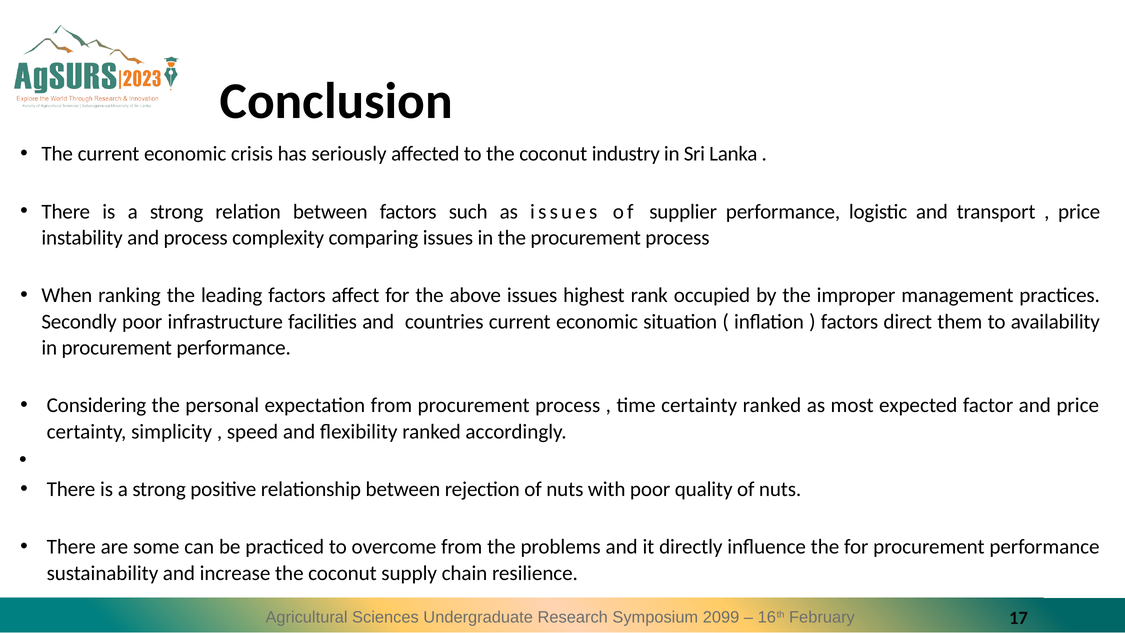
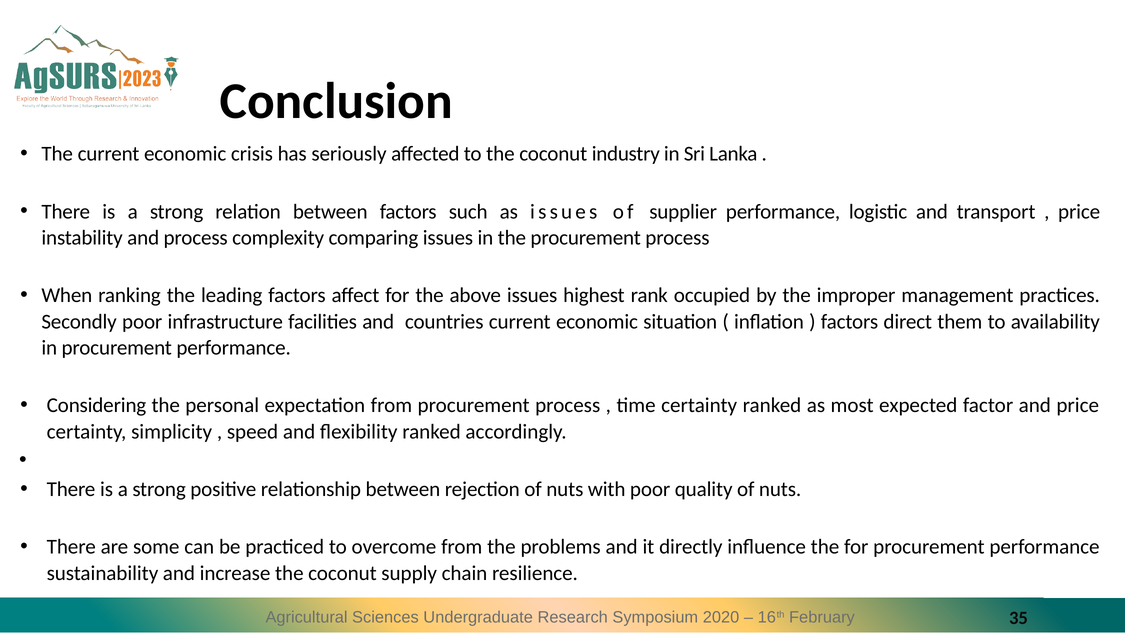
2099: 2099 -> 2020
17: 17 -> 35
